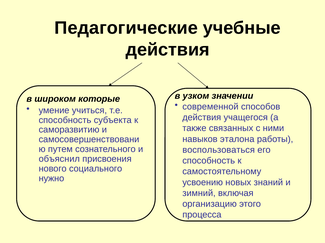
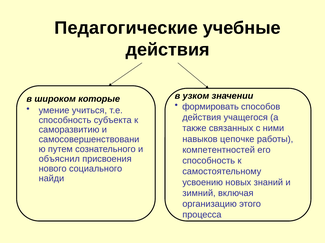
современной: современной -> формировать
эталона: эталона -> цепочке
воспользоваться: воспользоваться -> компетентностей
нужно: нужно -> найди
